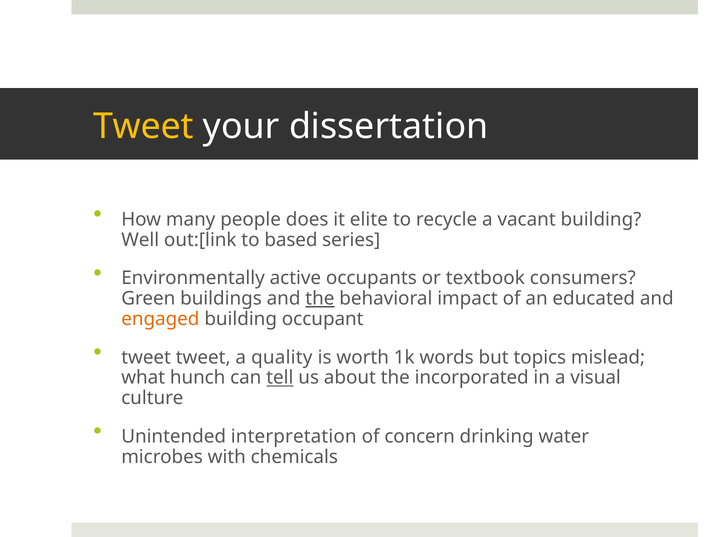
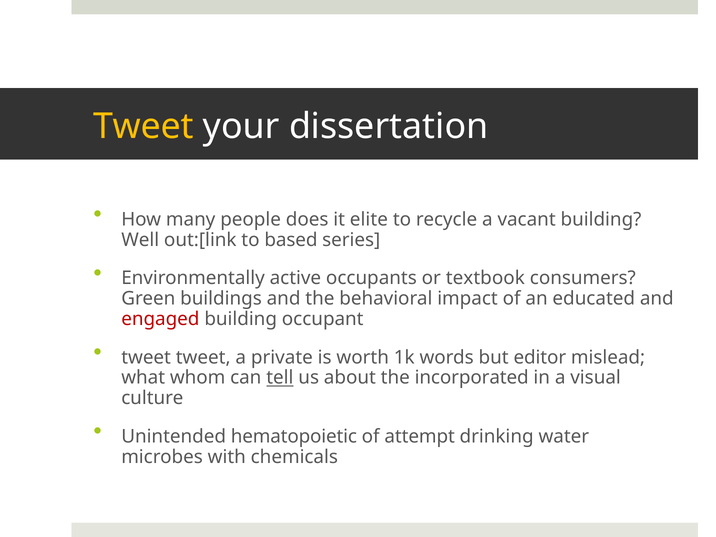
the at (320, 299) underline: present -> none
engaged colour: orange -> red
quality: quality -> private
topics: topics -> editor
hunch: hunch -> whom
interpretation: interpretation -> hematopoietic
concern: concern -> attempt
